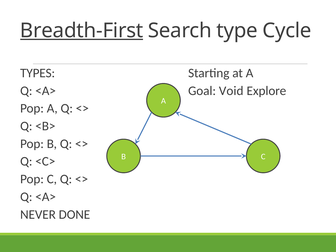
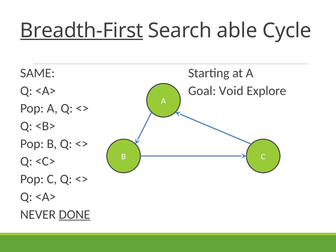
type: type -> able
TYPES: TYPES -> SAME
DONE underline: none -> present
